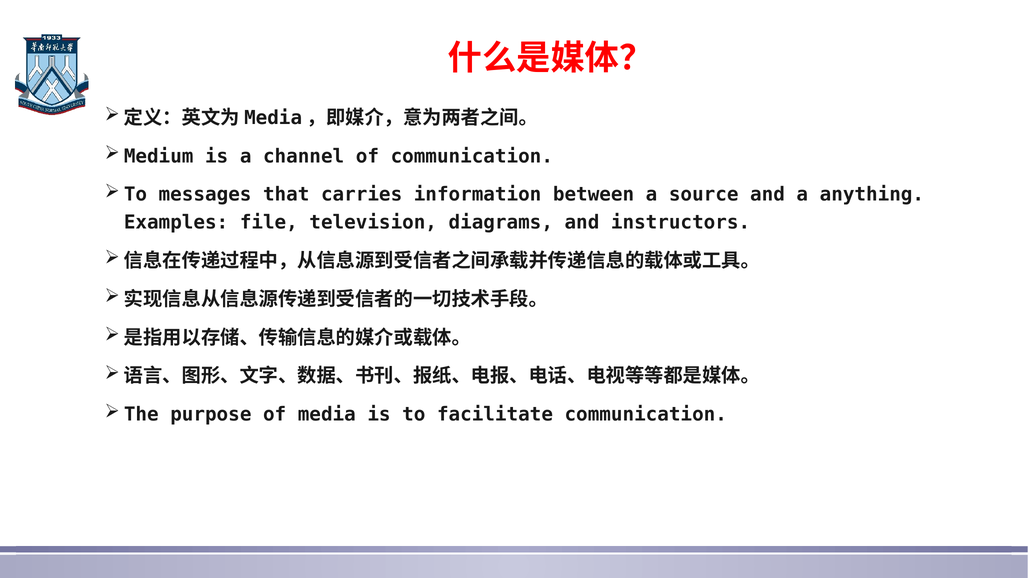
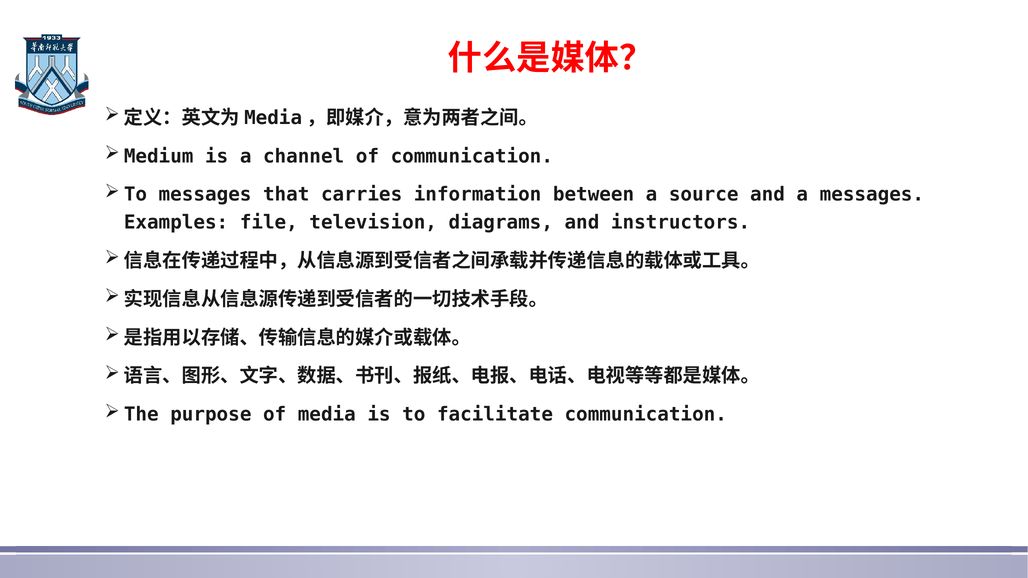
a anything: anything -> messages
